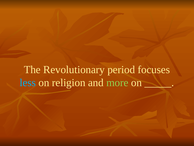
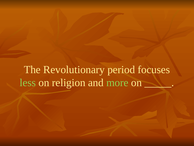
less colour: light blue -> light green
